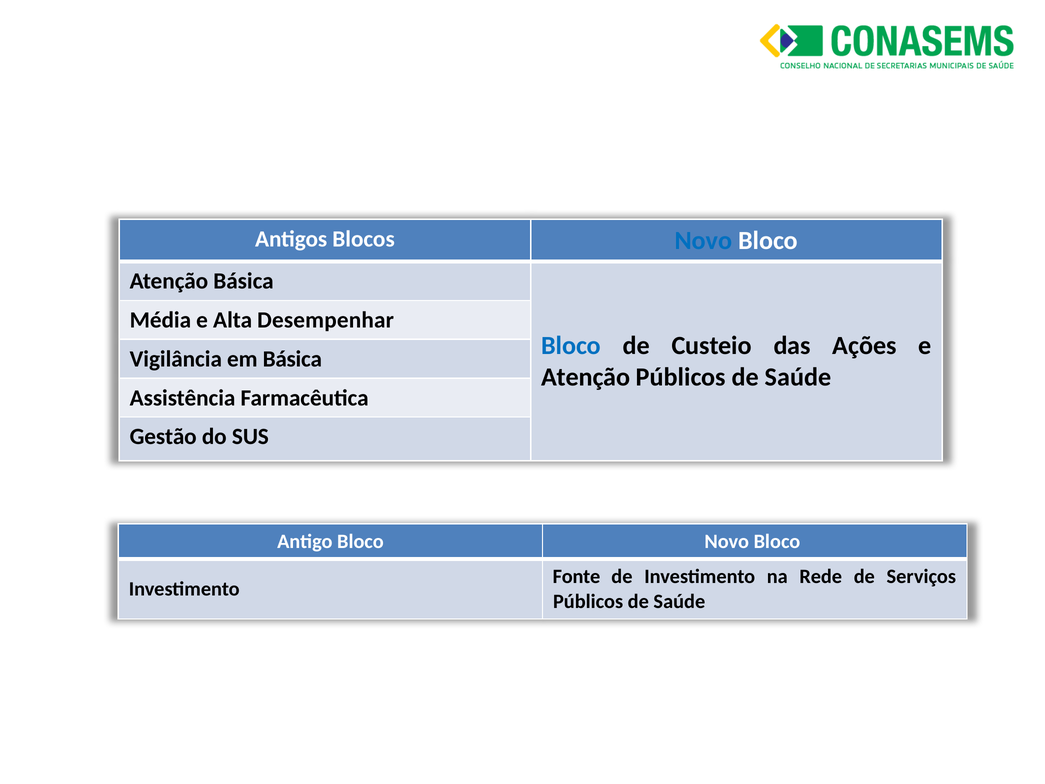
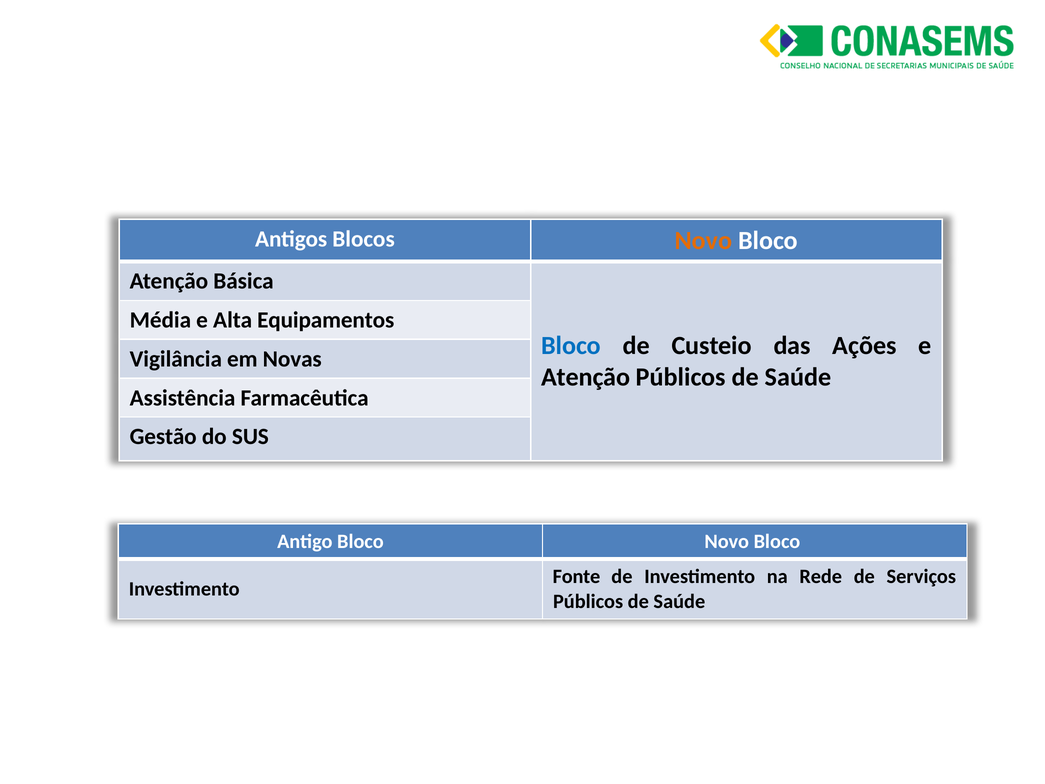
Novo at (704, 241) colour: blue -> orange
Desempenhar: Desempenhar -> Equipamentos
em Básica: Básica -> Novas
